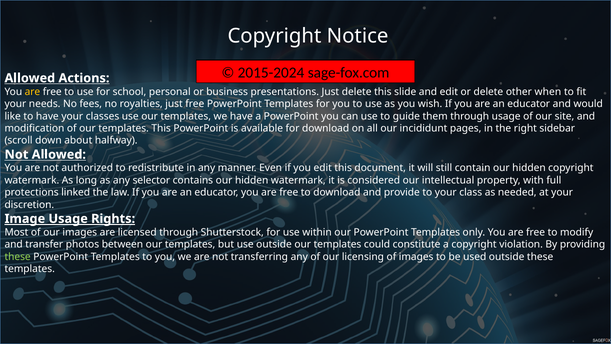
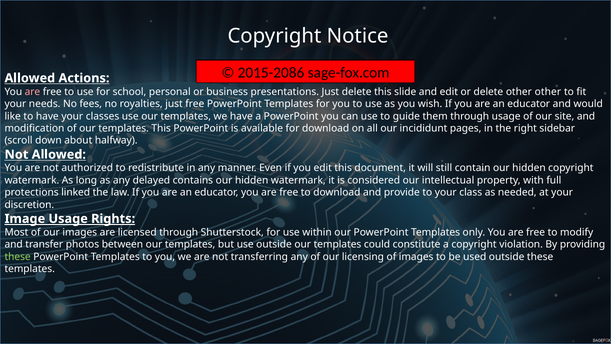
2015-2024: 2015-2024 -> 2015-2086
are at (32, 92) colour: yellow -> pink
other when: when -> other
selector: selector -> delayed
